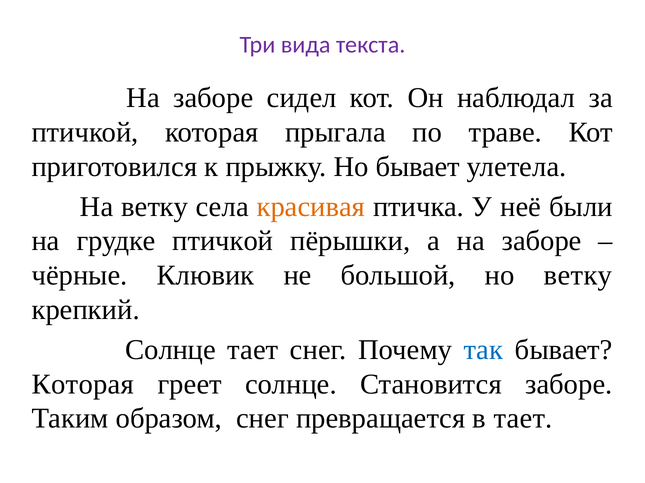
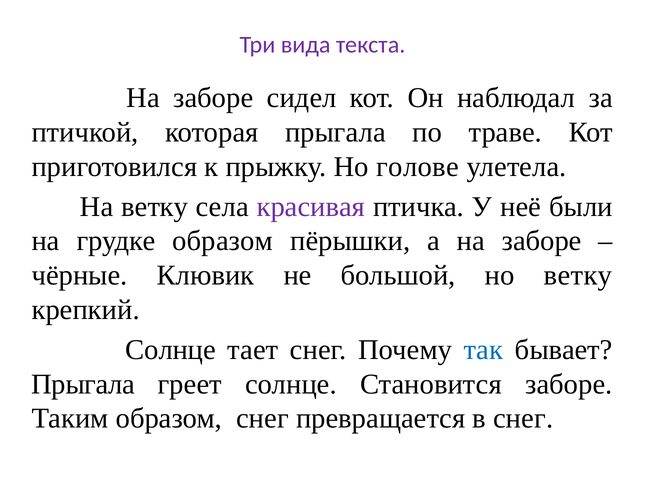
Но бывает: бывает -> голове
красивая colour: orange -> purple
грудке птичкой: птичкой -> образом
Которая at (83, 385): Которая -> Прыгала
в тает: тает -> снег
